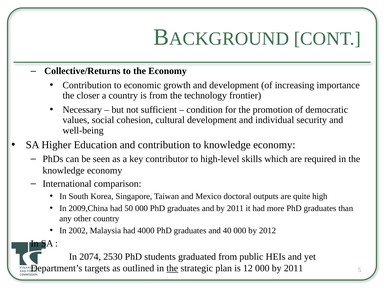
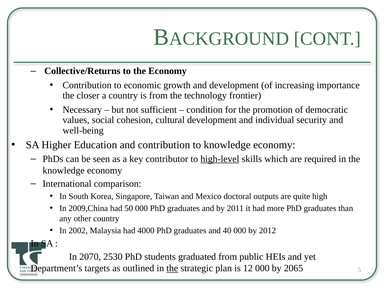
high-level underline: none -> present
2074: 2074 -> 2070
000 by 2011: 2011 -> 2065
